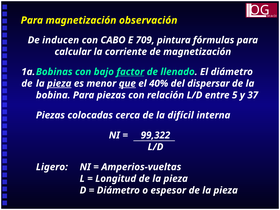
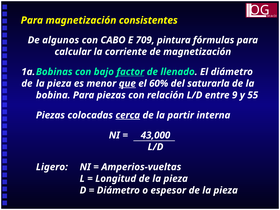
observación: observación -> consistentes
inducen: inducen -> algunos
pieza at (59, 83) underline: present -> none
40%: 40% -> 60%
dispersar: dispersar -> saturarla
5: 5 -> 9
37: 37 -> 55
cerca underline: none -> present
difícil: difícil -> partir
99,322: 99,322 -> 43,000
